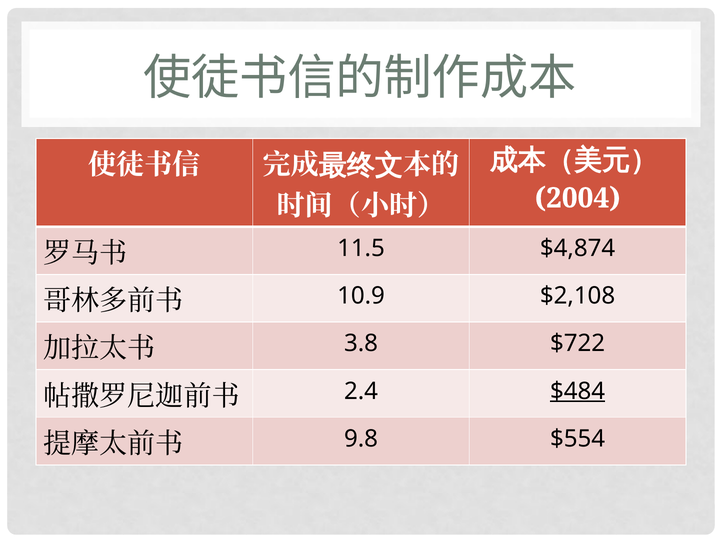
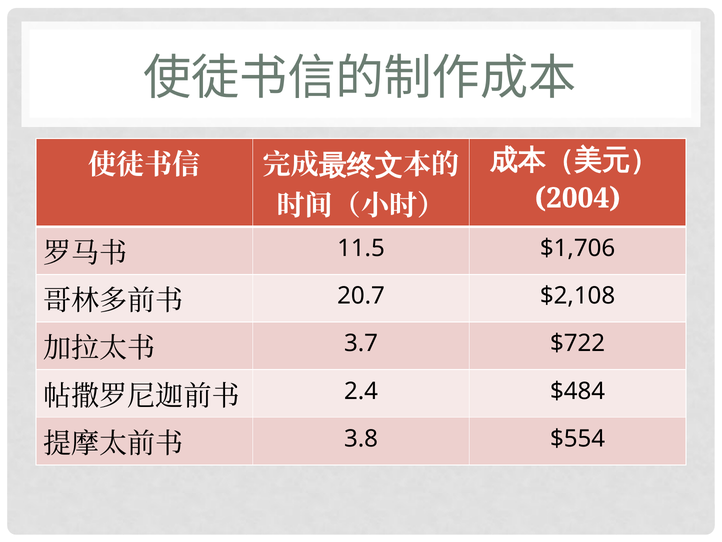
$4,874: $4,874 -> $1,706
10.9: 10.9 -> 20.7
3.8: 3.8 -> 3.7
$484 underline: present -> none
9.8: 9.8 -> 3.8
